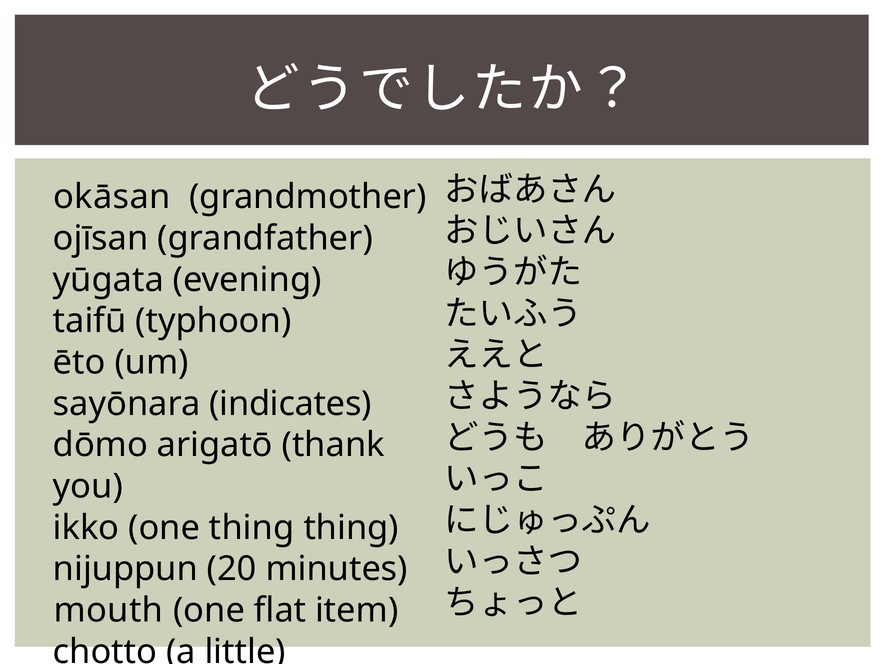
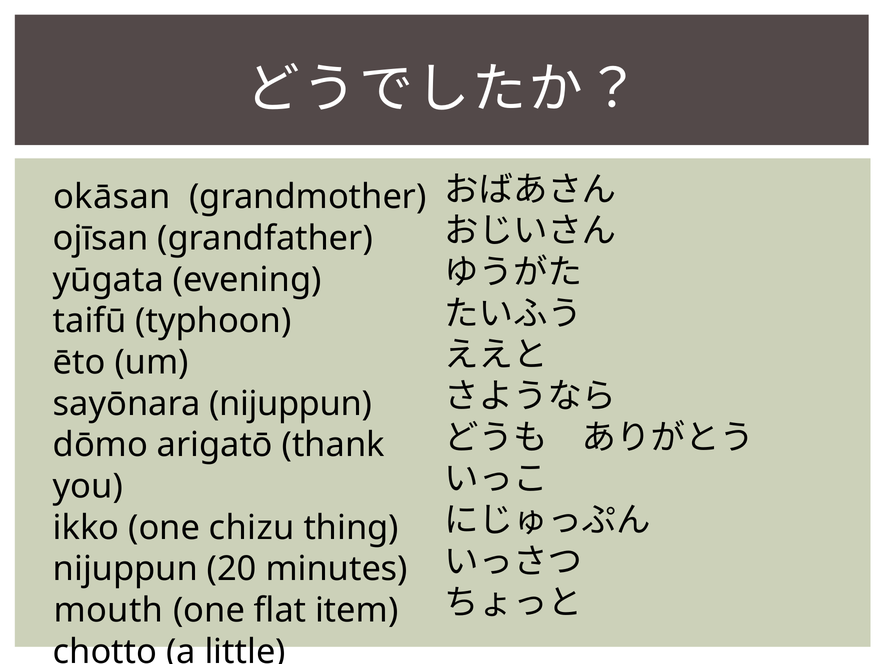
sayōnara indicates: indicates -> nijuppun
one thing: thing -> chizu
